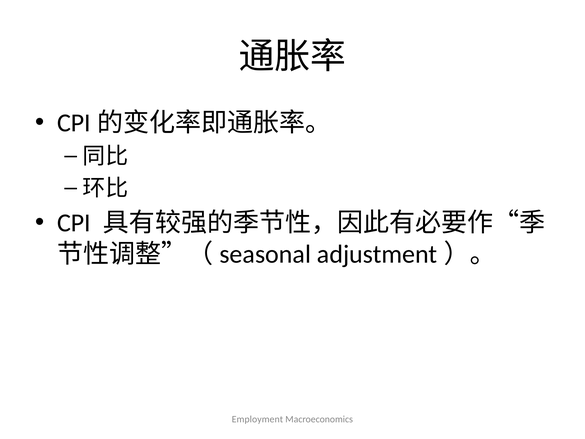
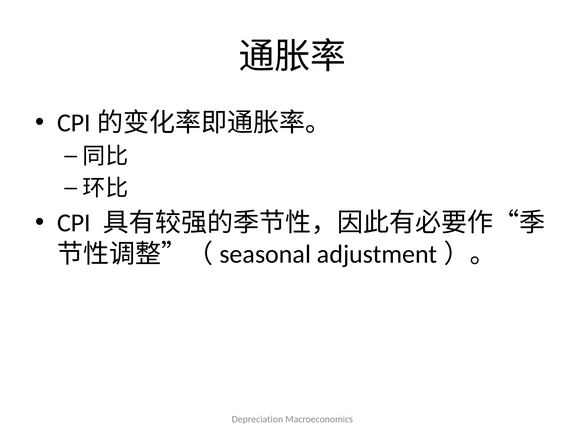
Employment: Employment -> Depreciation
